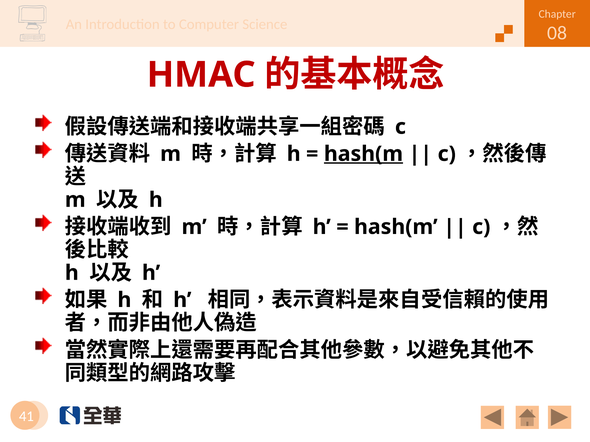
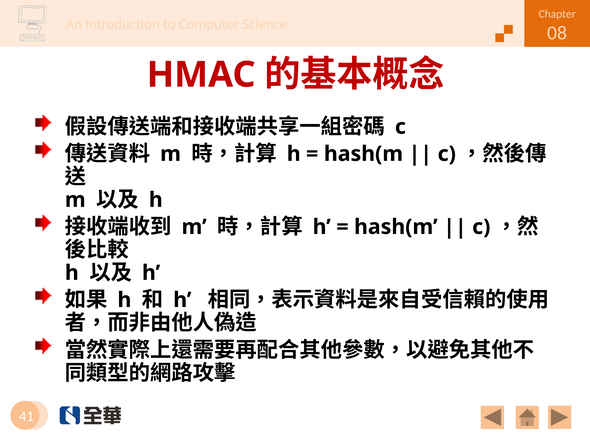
hash(m at (363, 154) underline: present -> none
